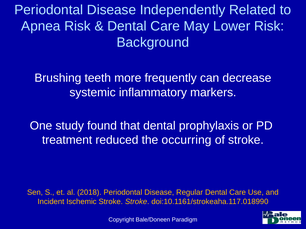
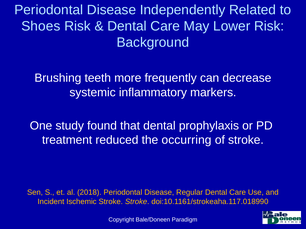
Apnea: Apnea -> Shoes
